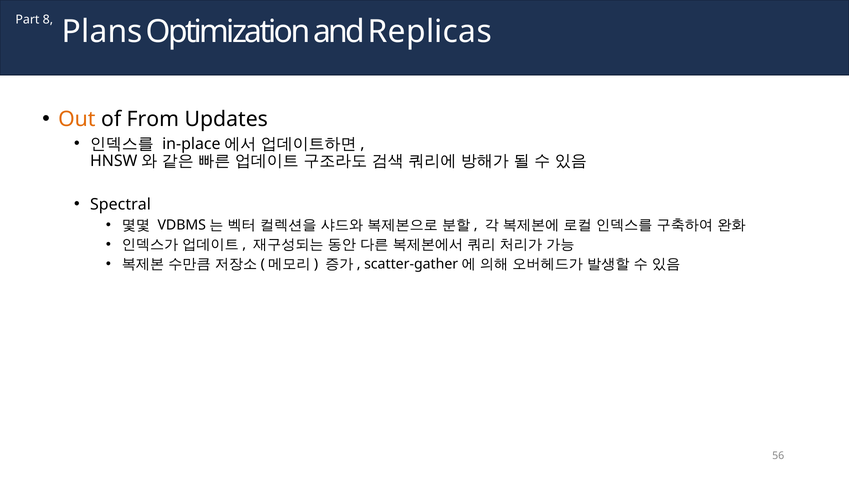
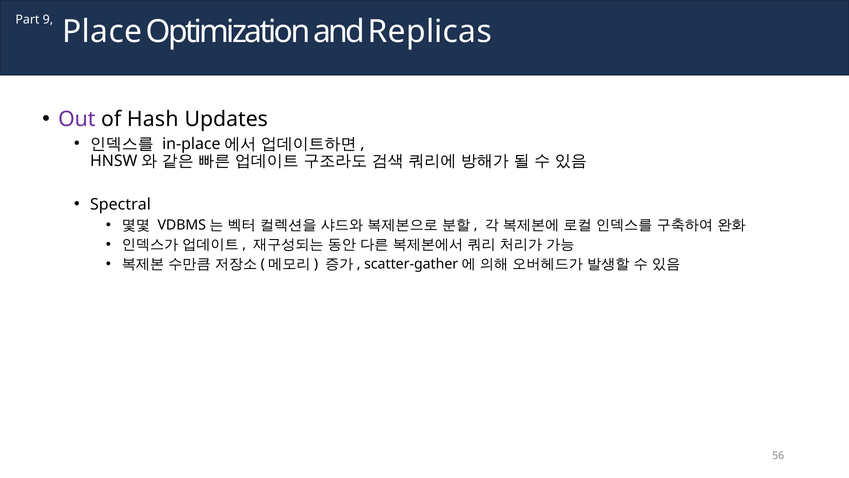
8: 8 -> 9
Plans: Plans -> Place
Out colour: orange -> purple
From: From -> Hash
